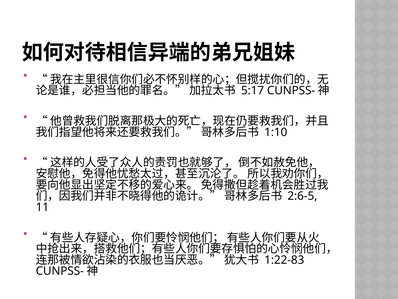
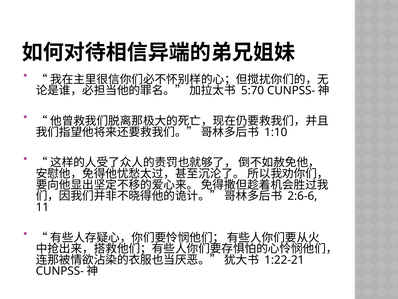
5:17: 5:17 -> 5:70
2:6-5: 2:6-5 -> 2:6-6
1:22-83: 1:22-83 -> 1:22-21
